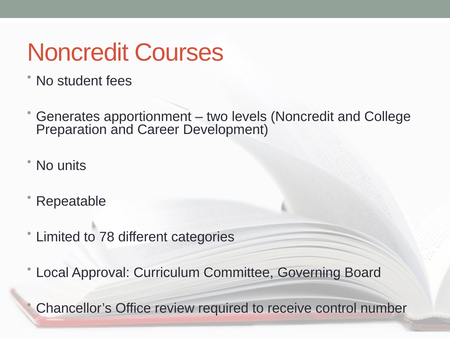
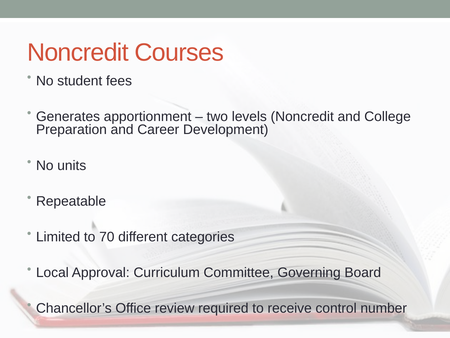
78: 78 -> 70
